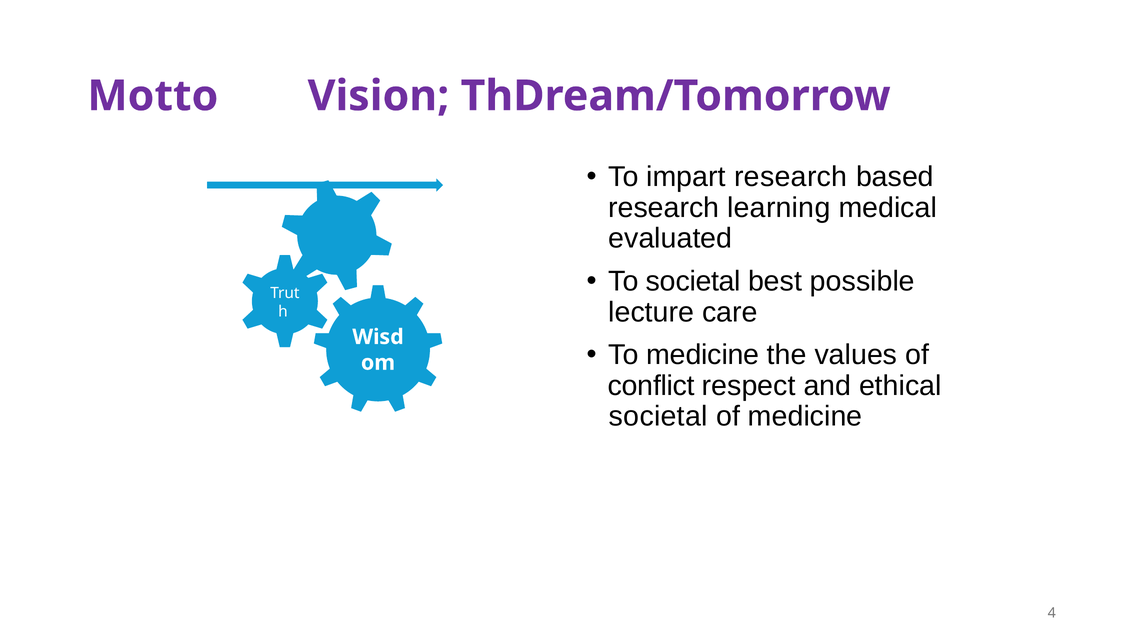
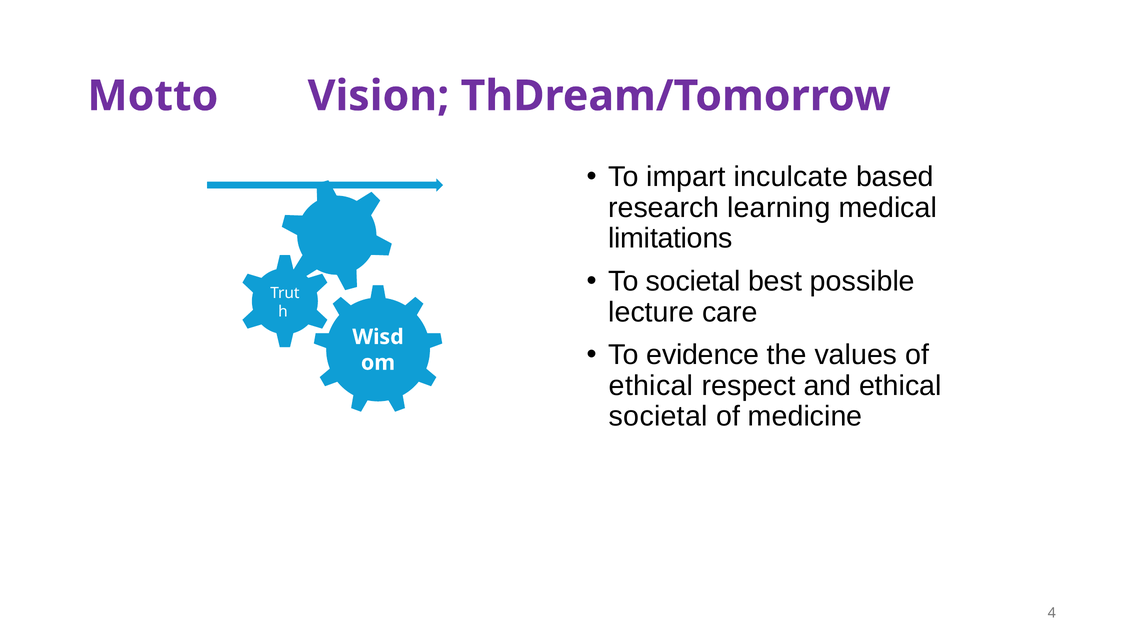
impart research: research -> inculcate
evaluated: evaluated -> limitations
To medicine: medicine -> evidence
conflict at (651, 386): conflict -> ethical
